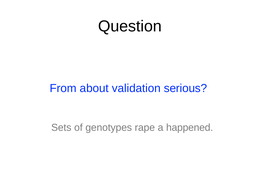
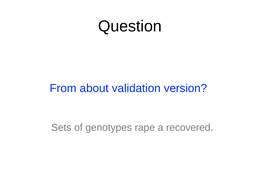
serious: serious -> version
happened: happened -> recovered
